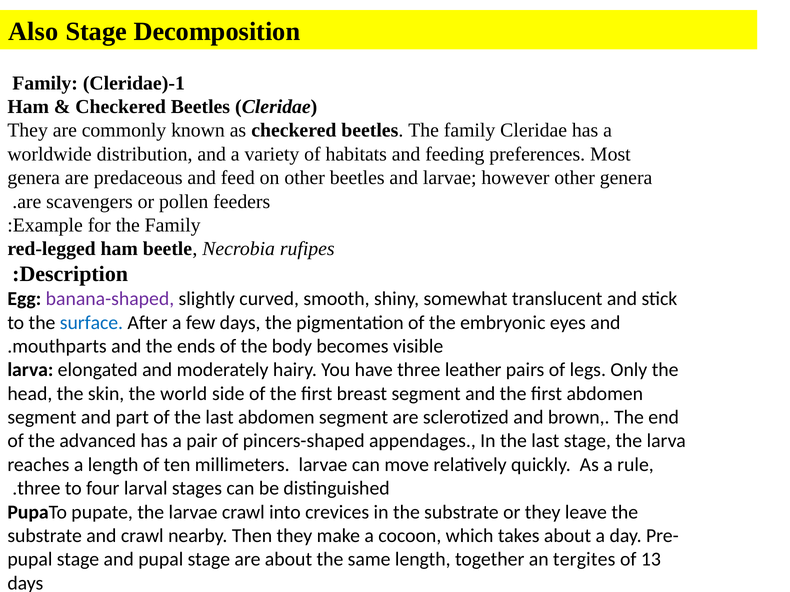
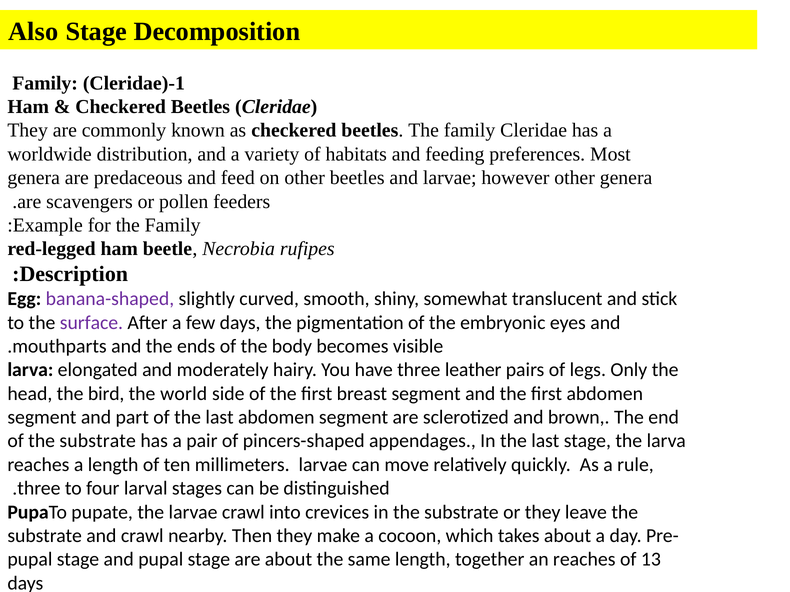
surface colour: blue -> purple
skin: skin -> bird
of the advanced: advanced -> substrate
an tergites: tergites -> reaches
